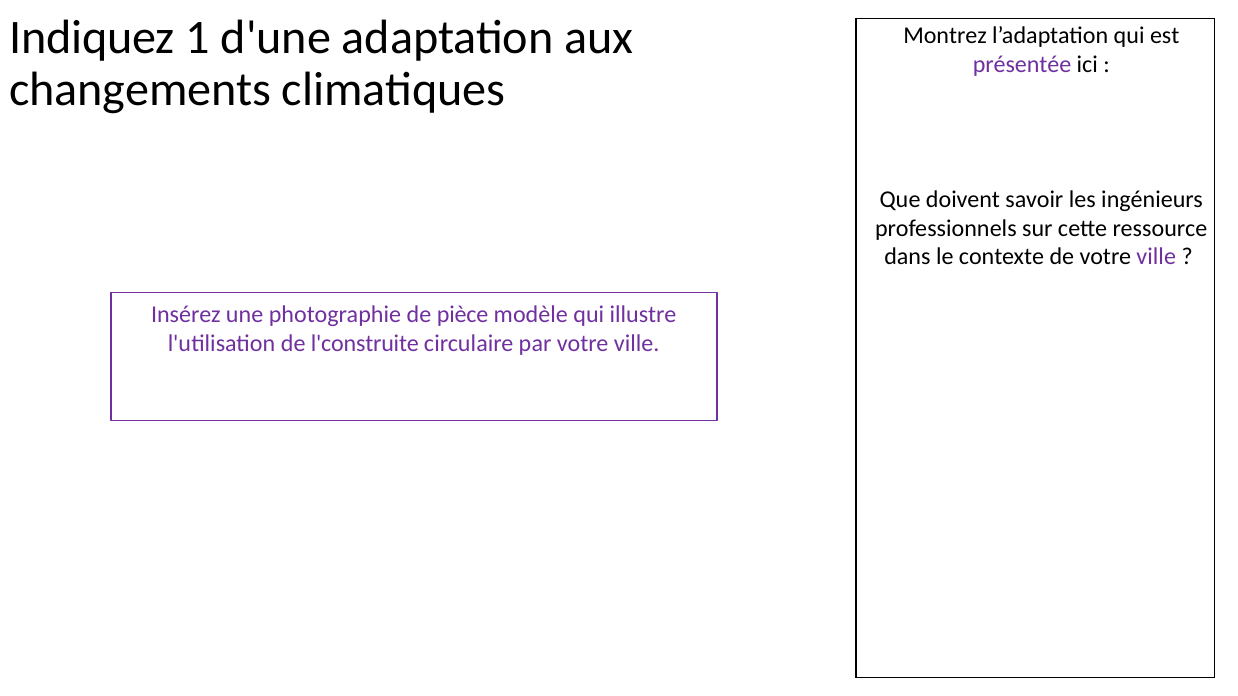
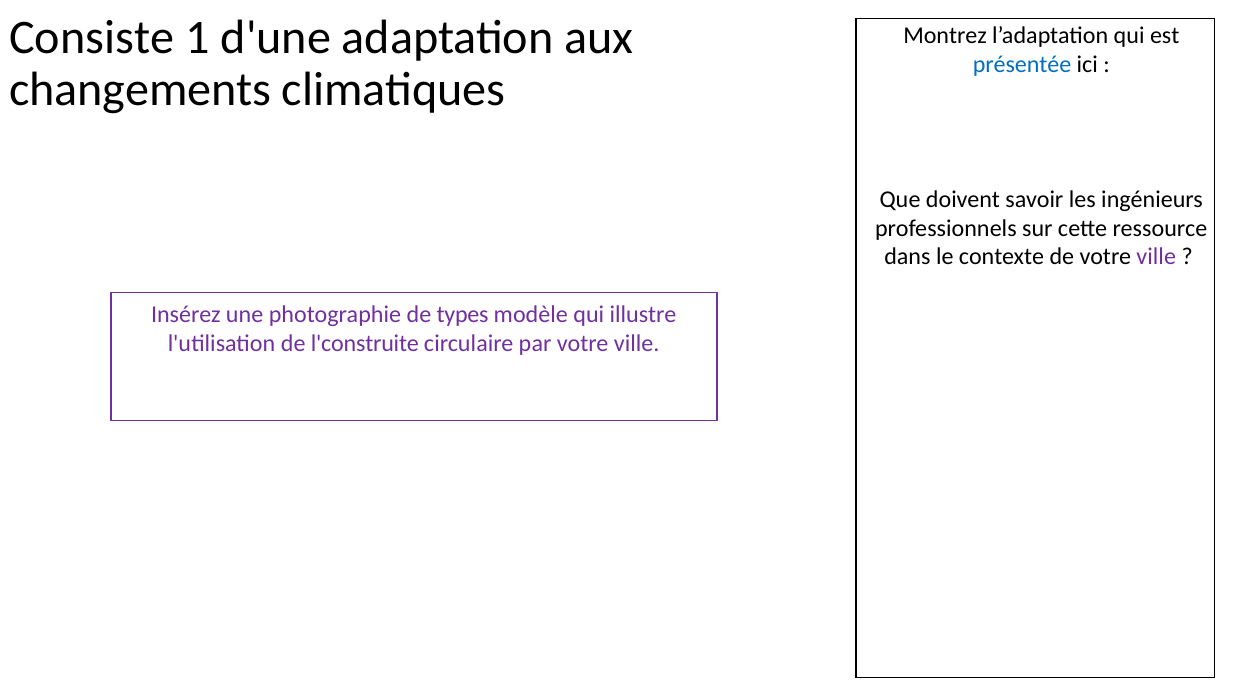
Indiquez: Indiquez -> Consiste
présentée colour: purple -> blue
pièce: pièce -> types
